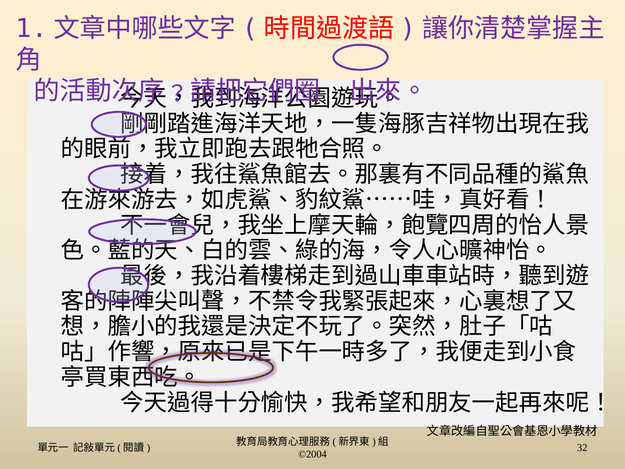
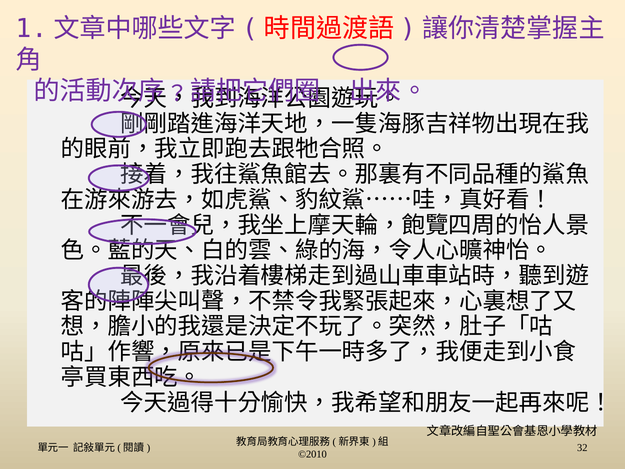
©2004: ©2004 -> ©2010
